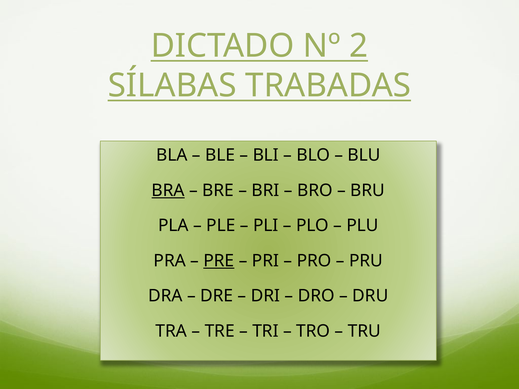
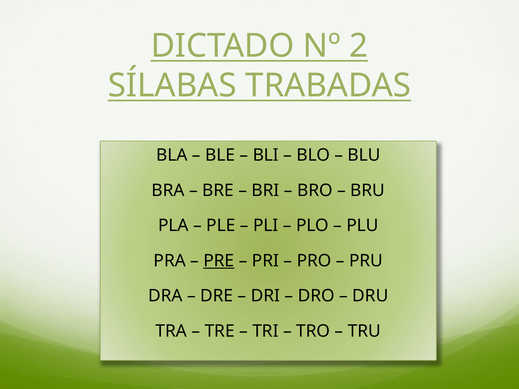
BRA underline: present -> none
